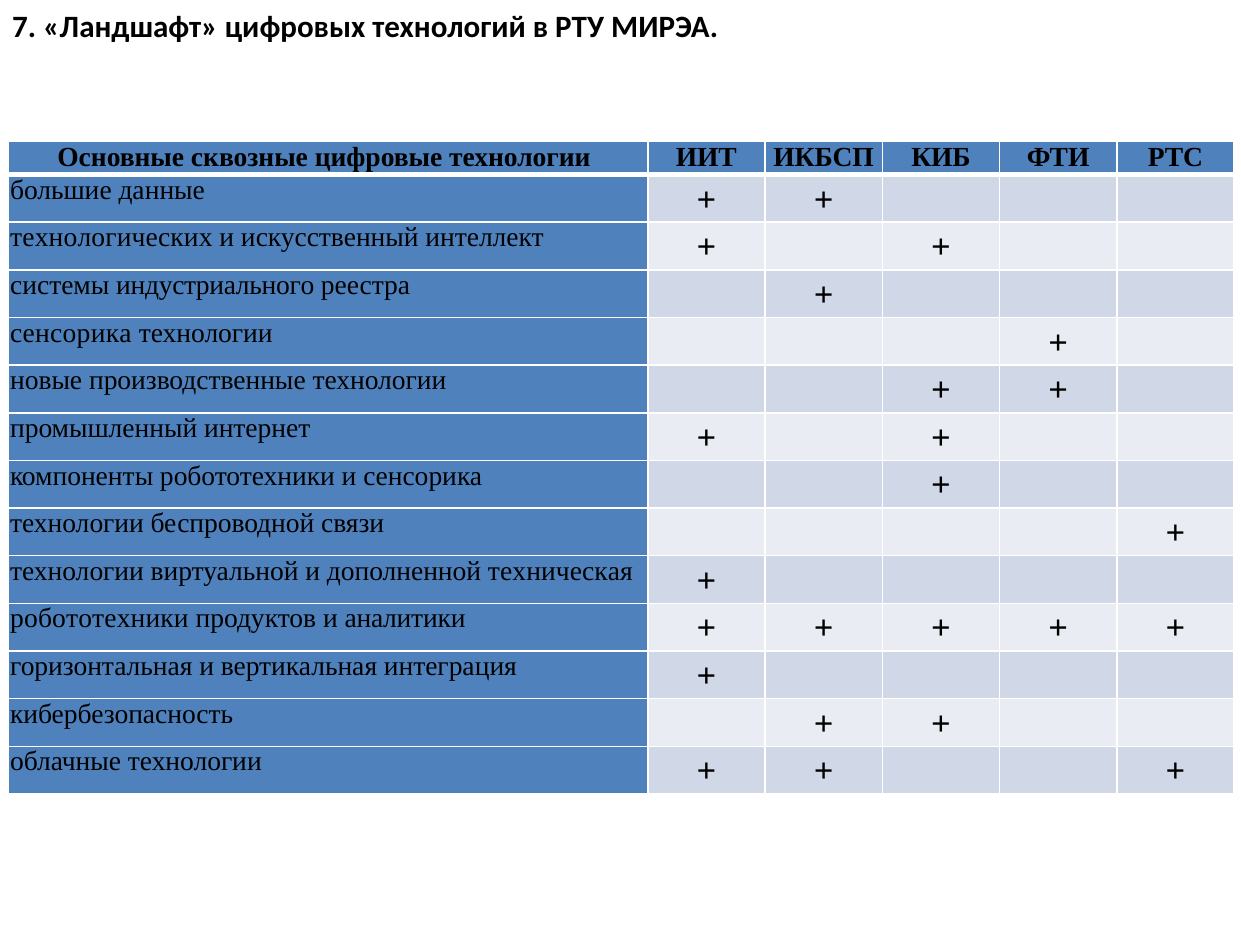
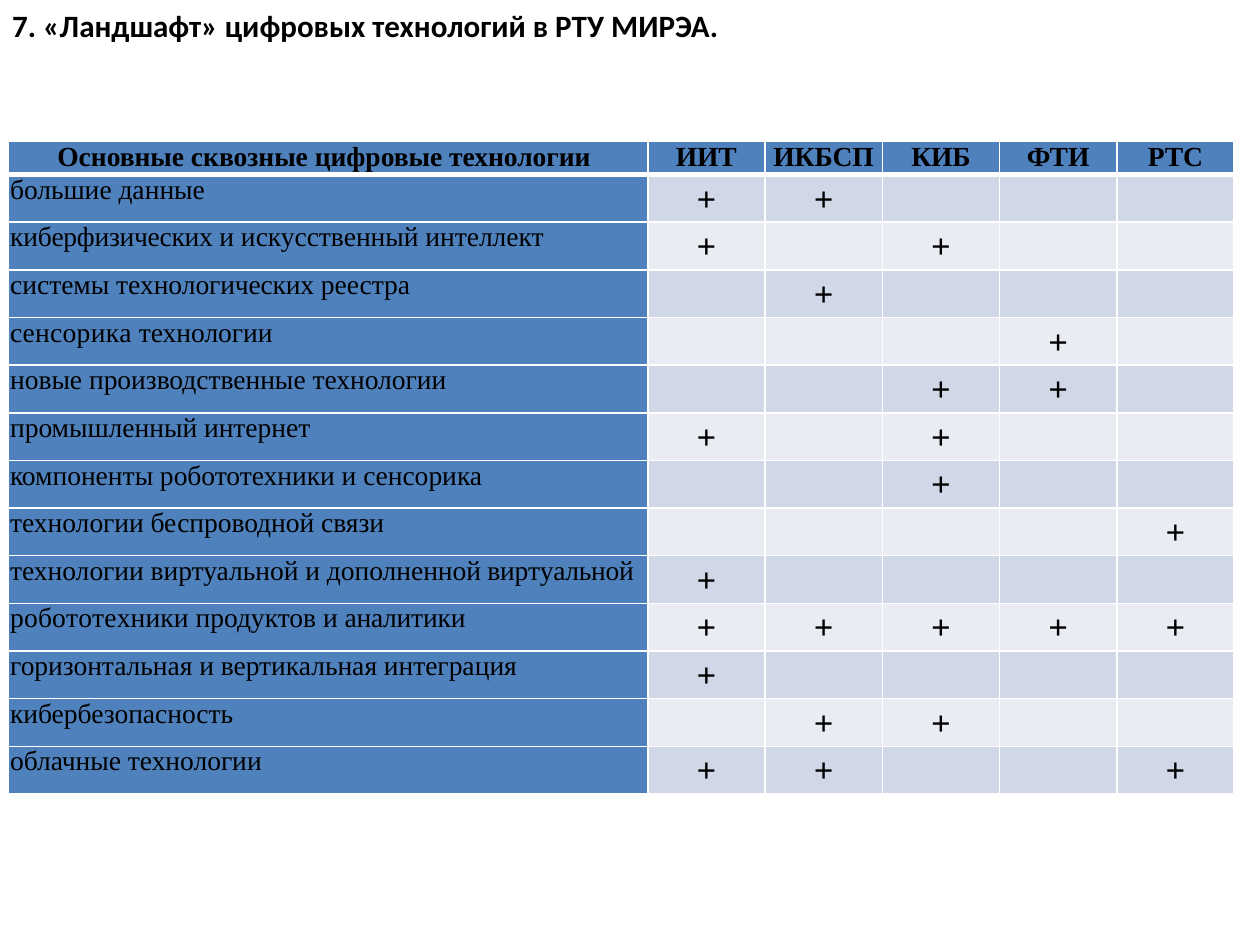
технологических: технологических -> киберфизических
индустриального: индустриального -> технологических
дополненной техническая: техническая -> виртуальной
